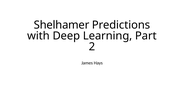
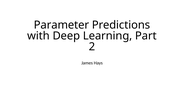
Shelhamer: Shelhamer -> Parameter
